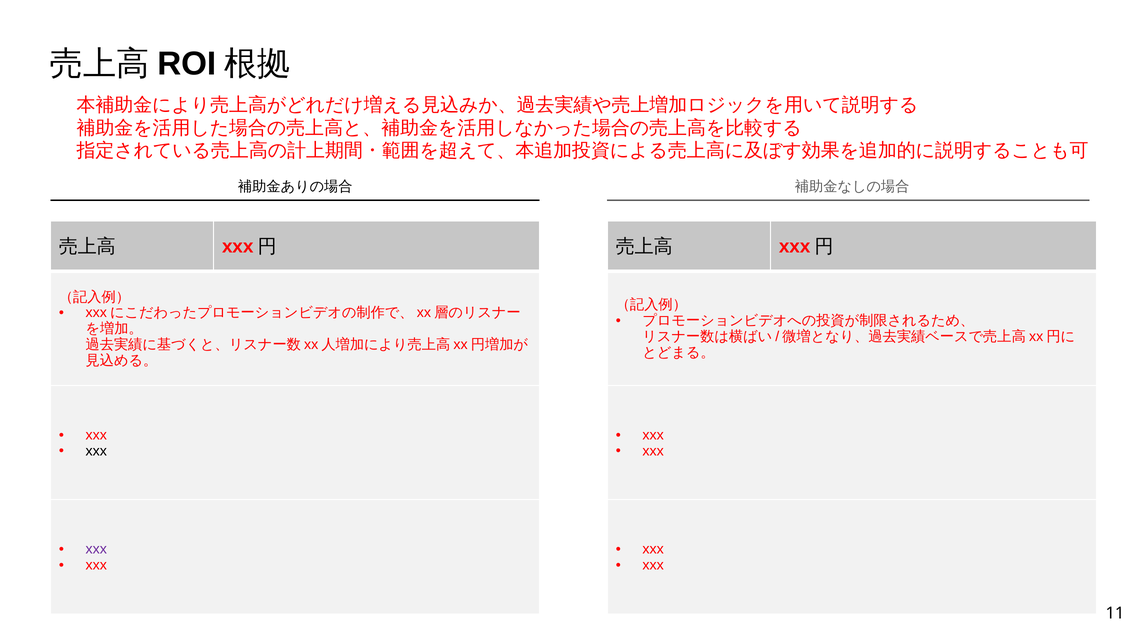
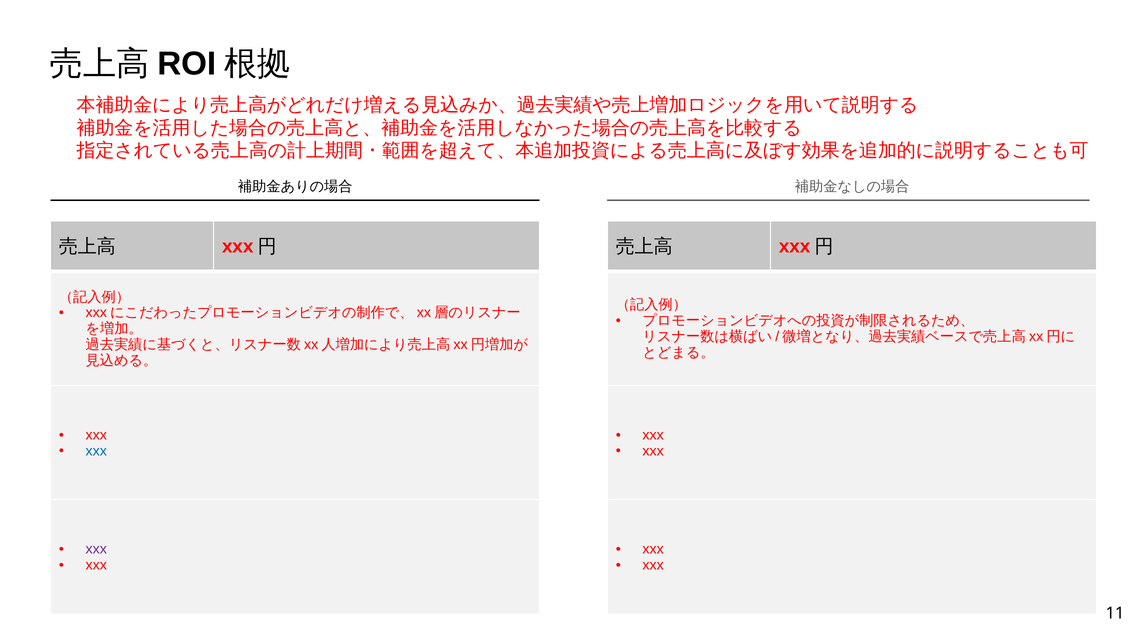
xxx at (96, 451) colour: black -> blue
